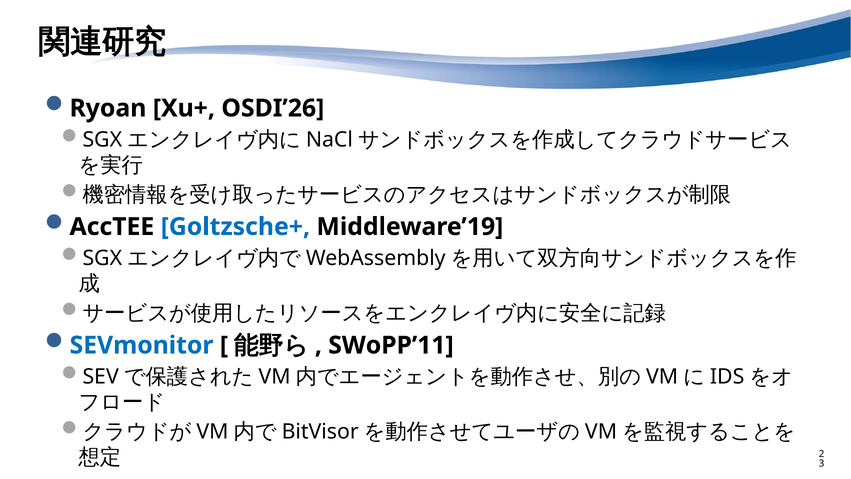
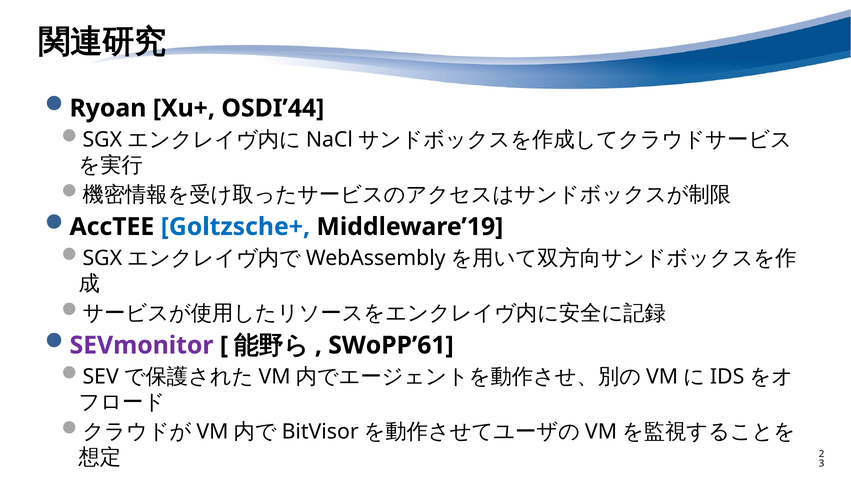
OSDI’26: OSDI’26 -> OSDI’44
SEVmonitor colour: blue -> purple
SWoPP’11: SWoPP’11 -> SWoPP’61
